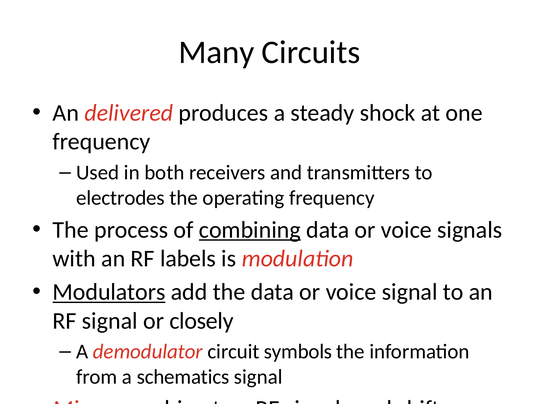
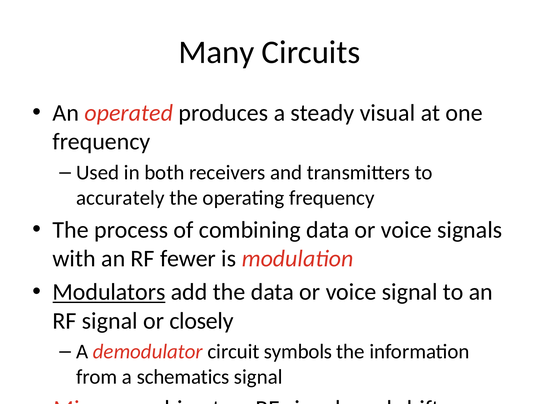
delivered: delivered -> operated
shock: shock -> visual
electrodes: electrodes -> accurately
combining underline: present -> none
labels: labels -> fewer
